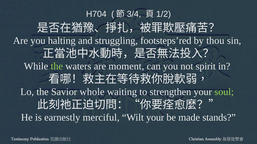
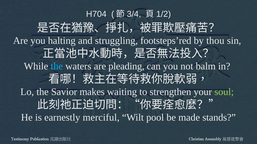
the at (57, 66) colour: light green -> light blue
moment: moment -> pleading
spirit: spirit -> balm
whole: whole -> makes
Wilt your: your -> pool
